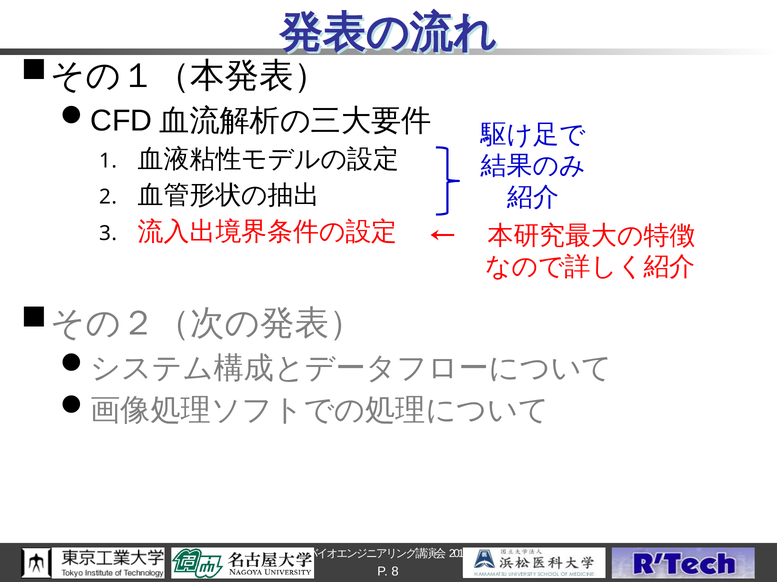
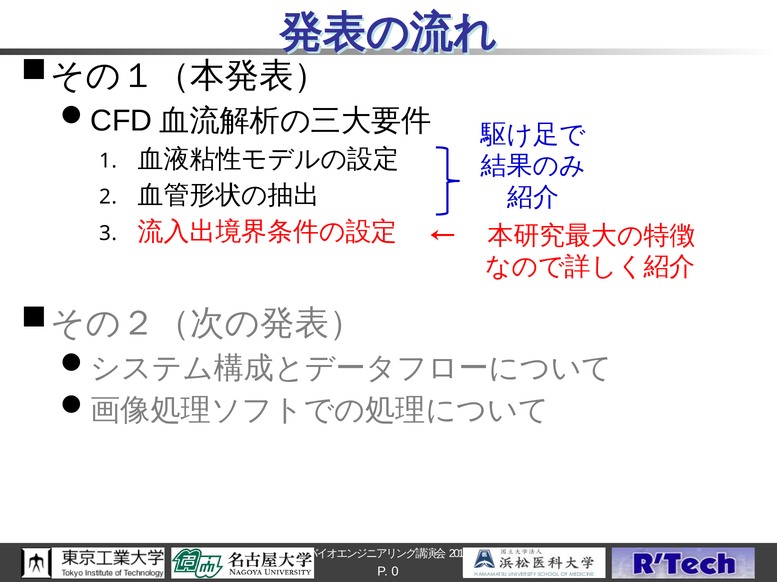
8: 8 -> 0
